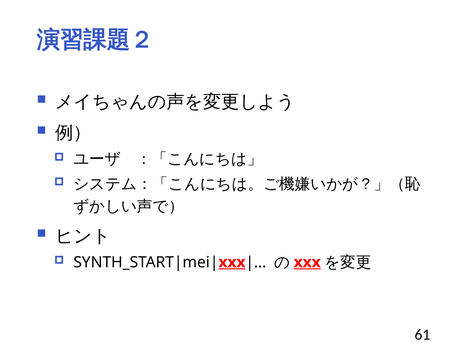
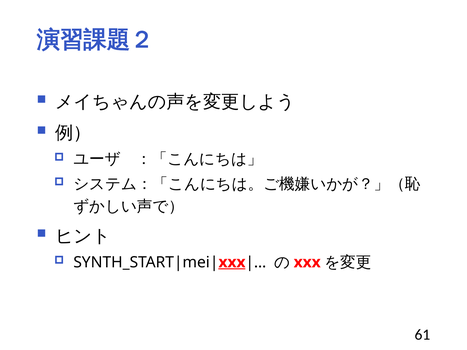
xxx at (307, 262) underline: present -> none
